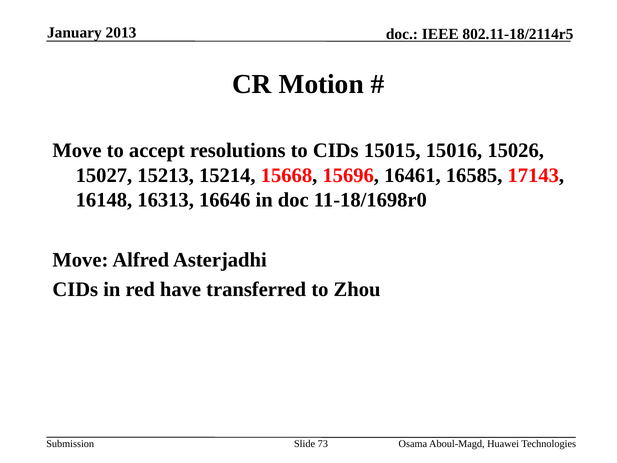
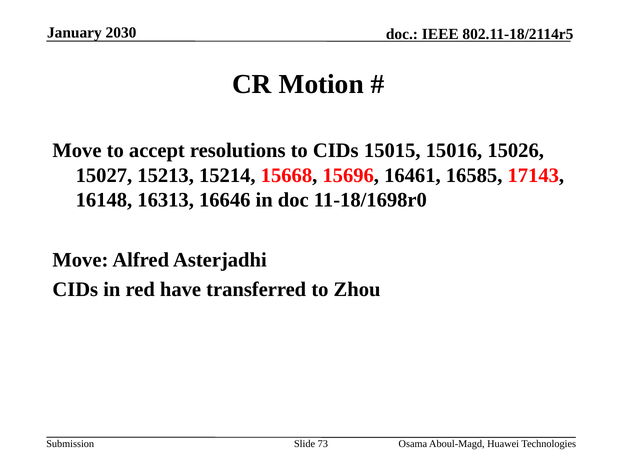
2013: 2013 -> 2030
